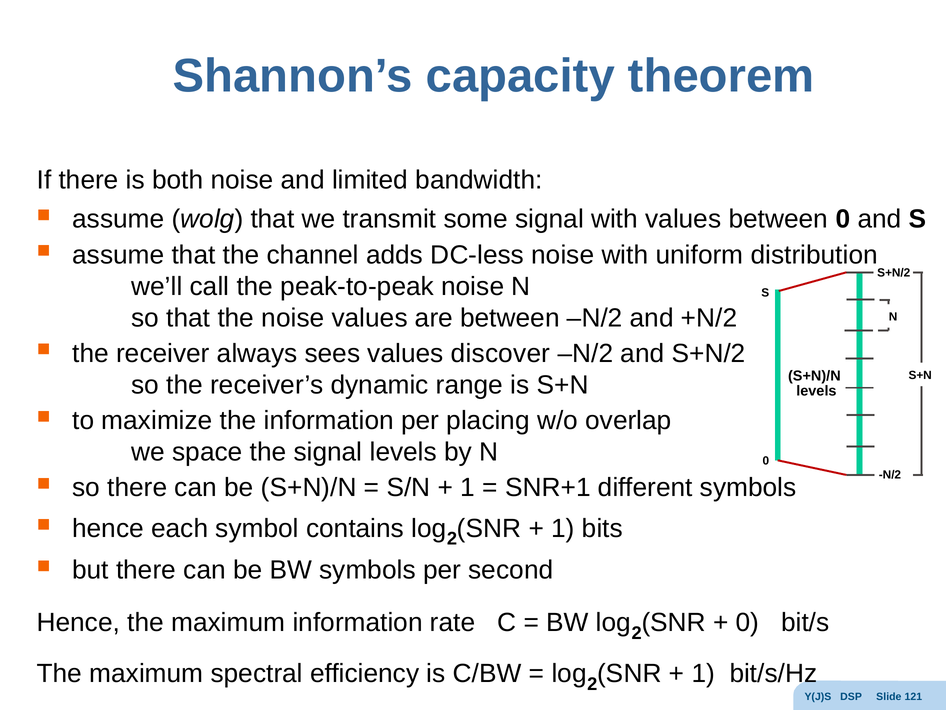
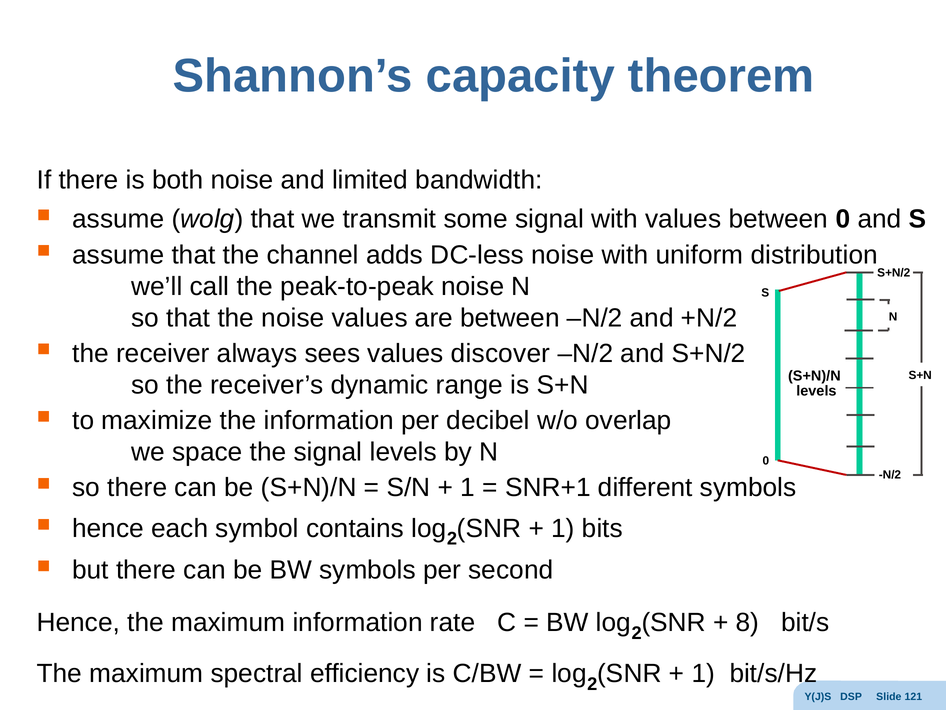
placing: placing -> decibel
0 at (748, 622): 0 -> 8
